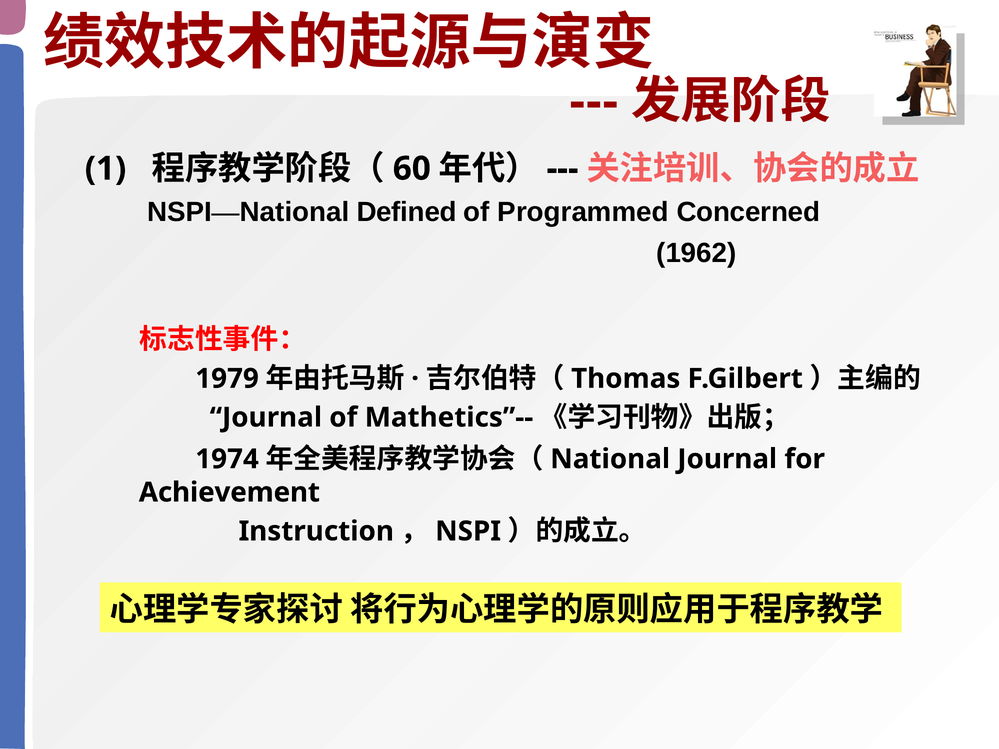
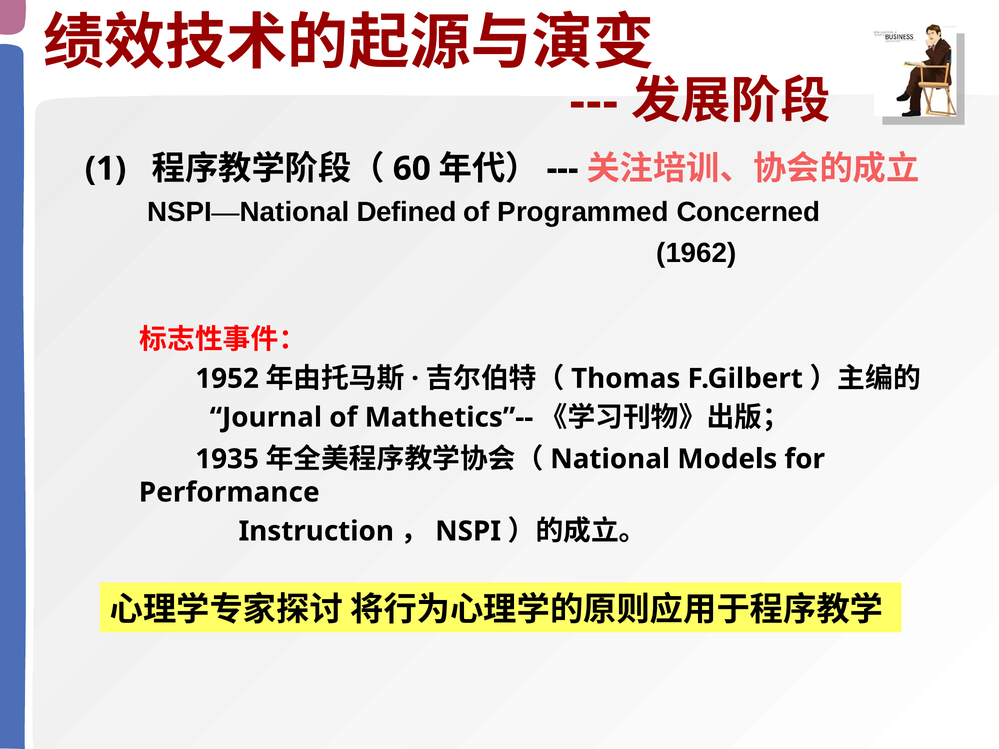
1979: 1979 -> 1952
1974: 1974 -> 1935
Journal at (727, 459): Journal -> Models
Achievement: Achievement -> Performance
